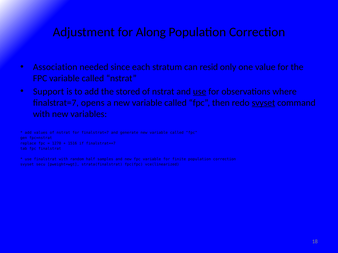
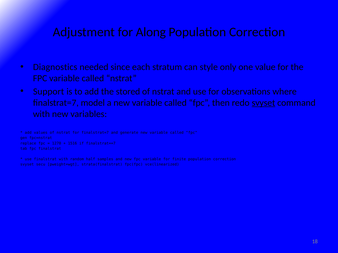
Association: Association -> Diagnostics
resid: resid -> style
use at (200, 92) underline: present -> none
opens: opens -> model
